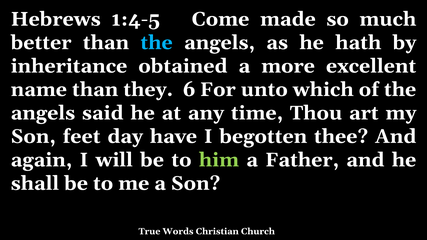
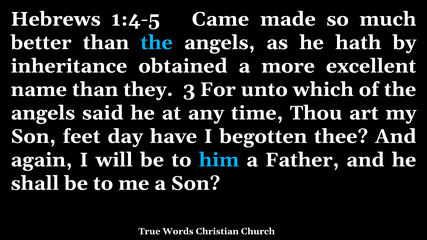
Come: Come -> Came
6: 6 -> 3
him colour: light green -> light blue
